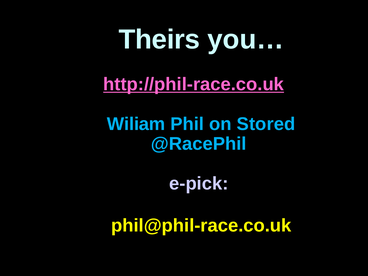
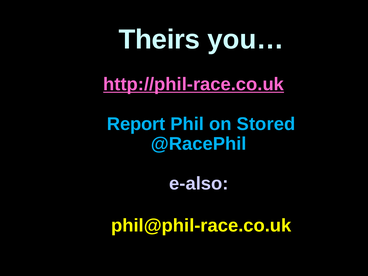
Wiliam: Wiliam -> Report
e-pick: e-pick -> e-also
